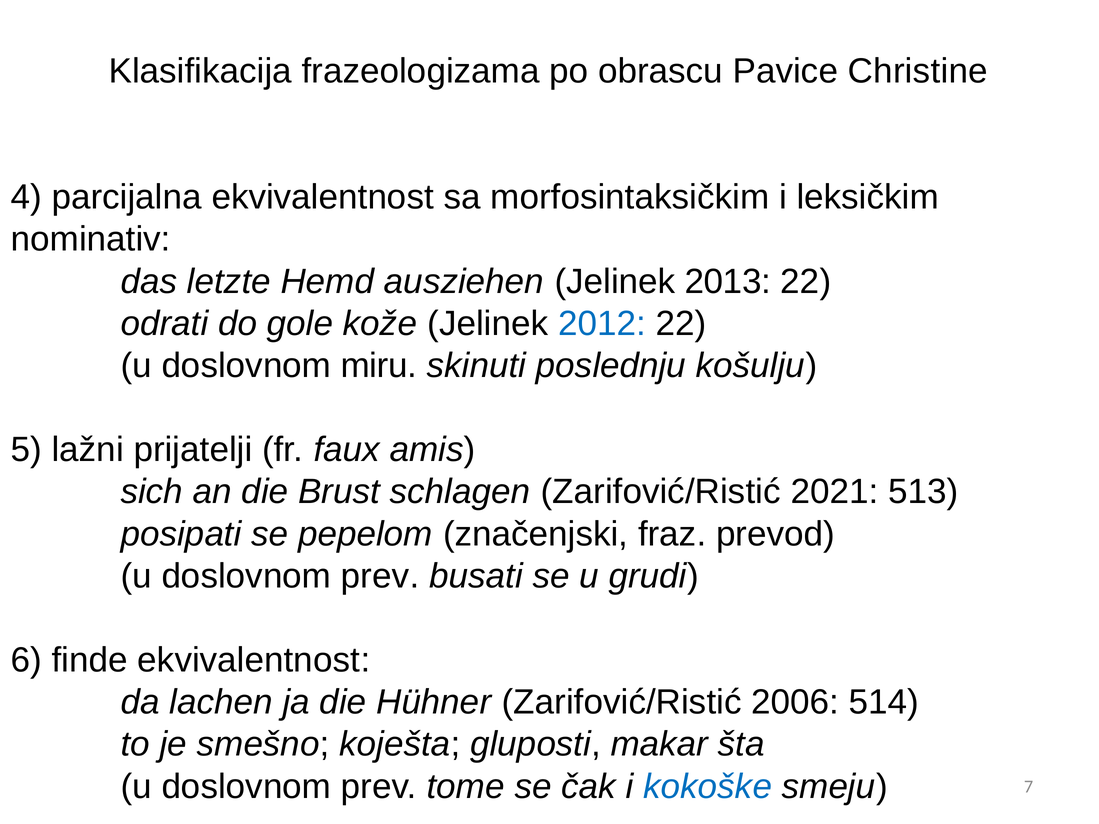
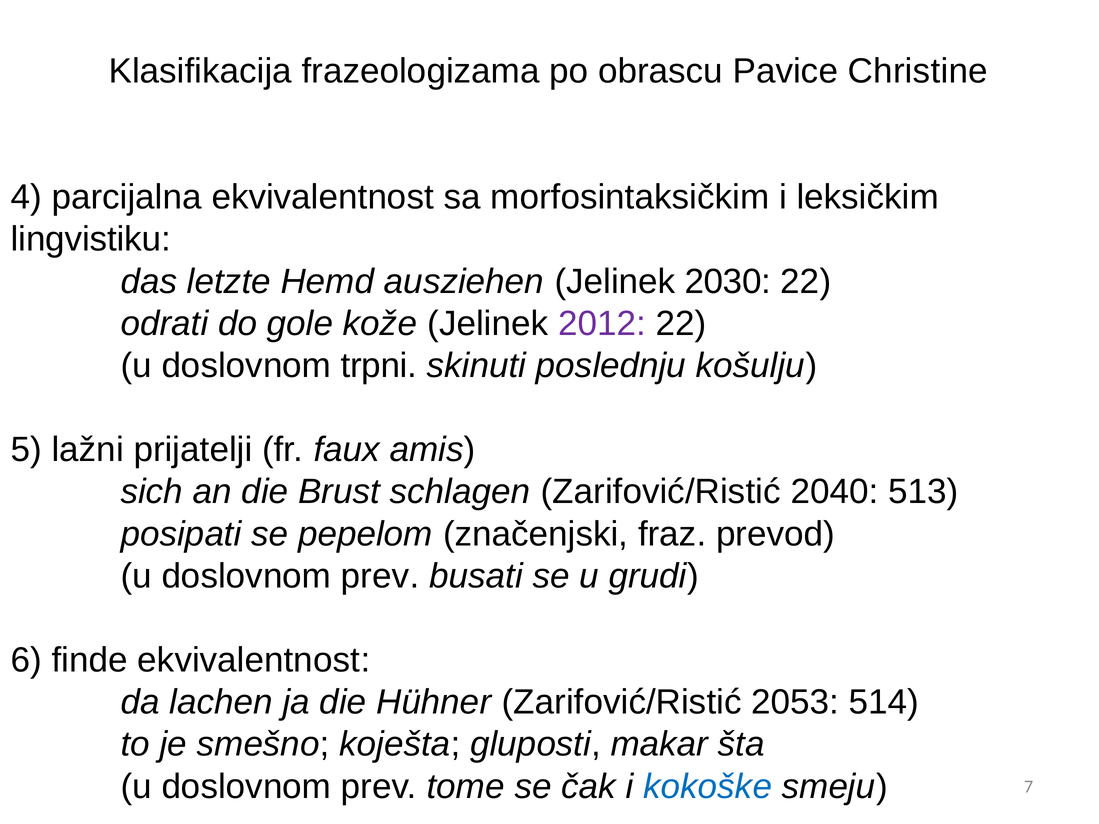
nominativ: nominativ -> lingvistiku
2013: 2013 -> 2030
2012 colour: blue -> purple
miru: miru -> trpni
2021: 2021 -> 2040
2006: 2006 -> 2053
